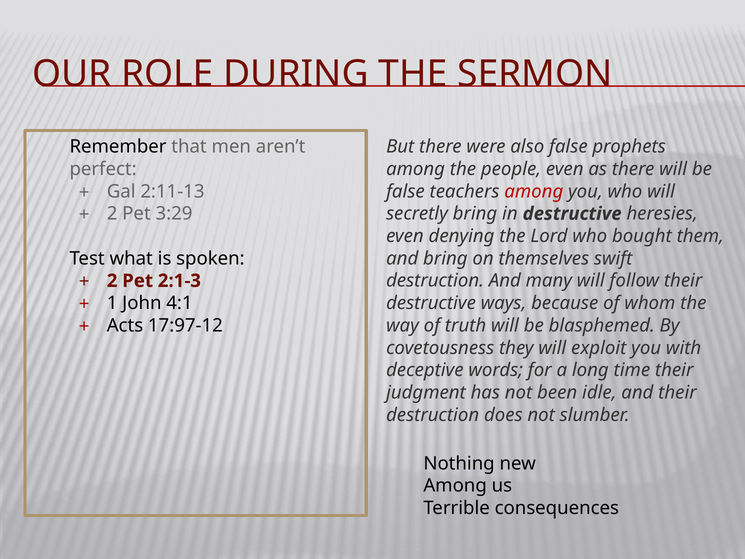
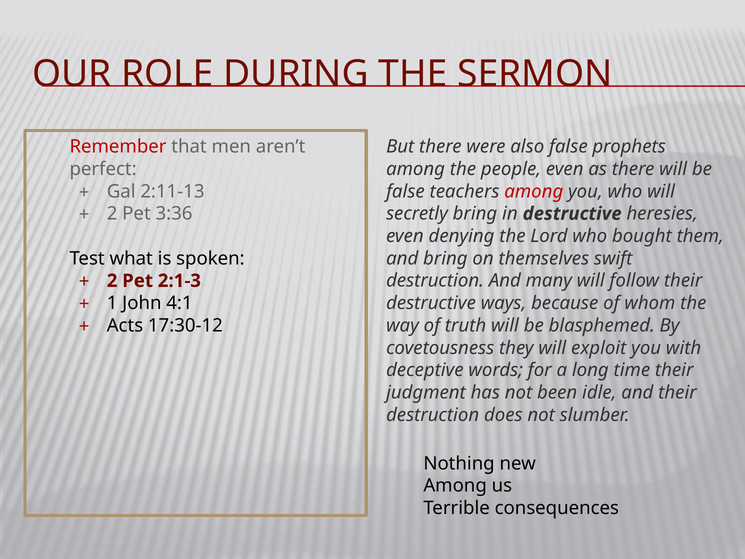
Remember colour: black -> red
3:29: 3:29 -> 3:36
17:97-12: 17:97-12 -> 17:30-12
